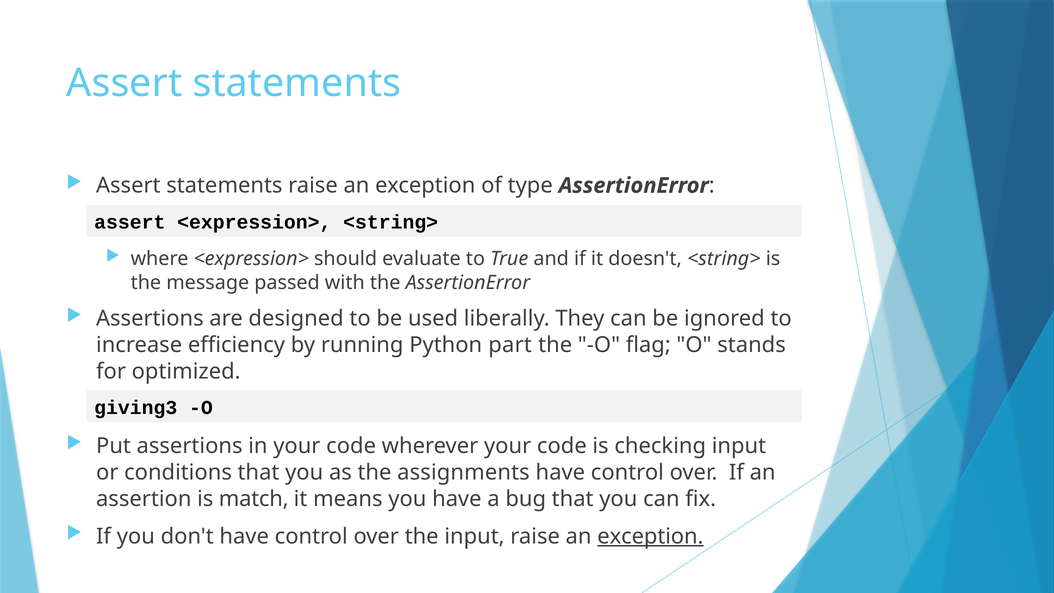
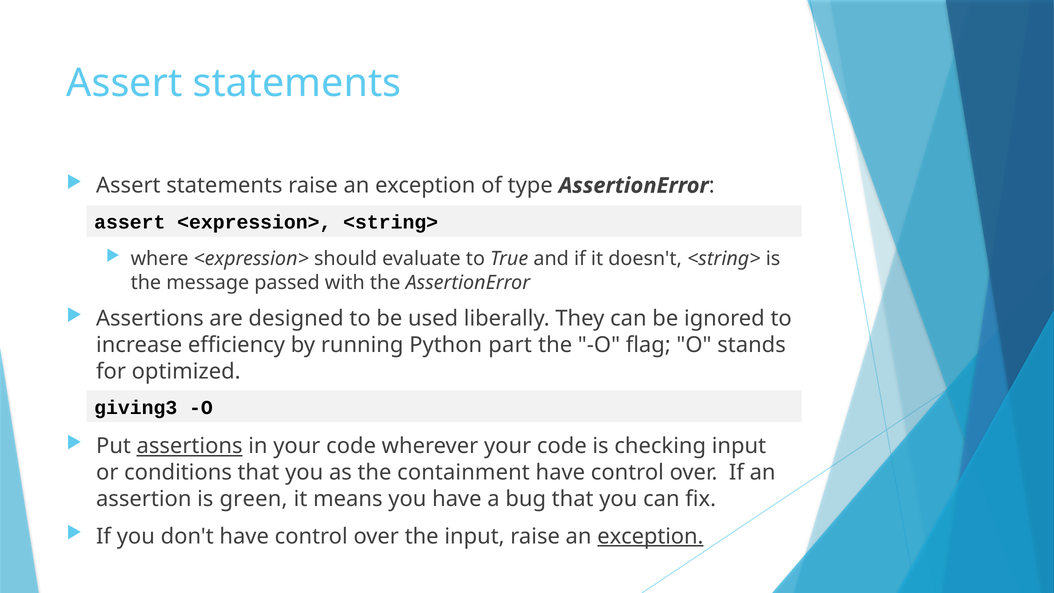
assertions at (190, 446) underline: none -> present
assignments: assignments -> containment
match: match -> green
